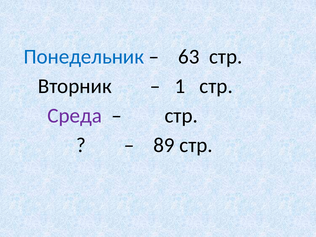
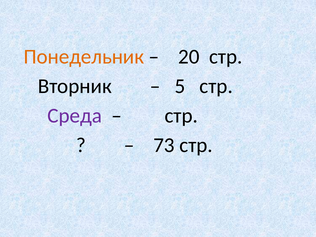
Понедельник colour: blue -> orange
63: 63 -> 20
1: 1 -> 5
89: 89 -> 73
